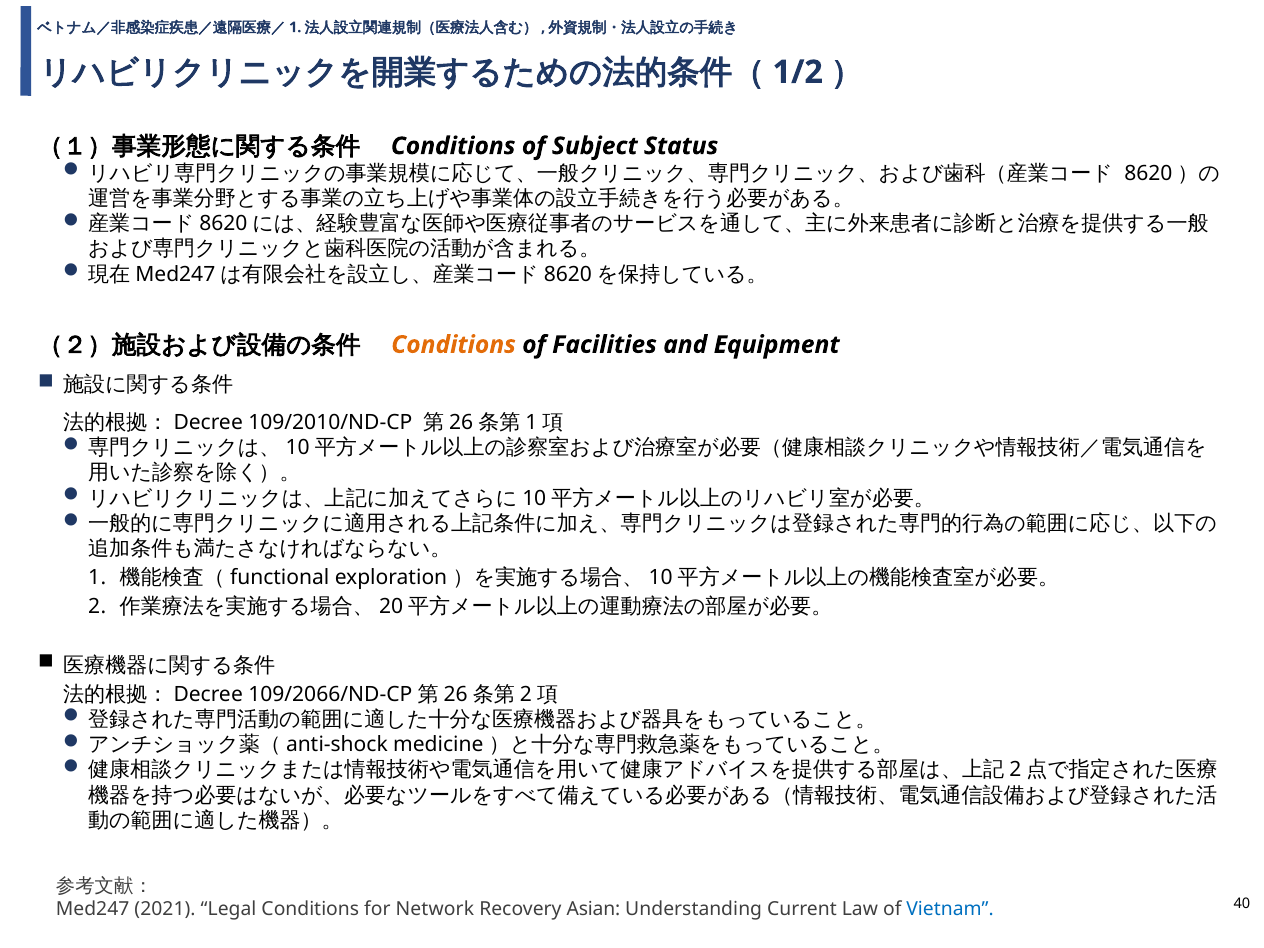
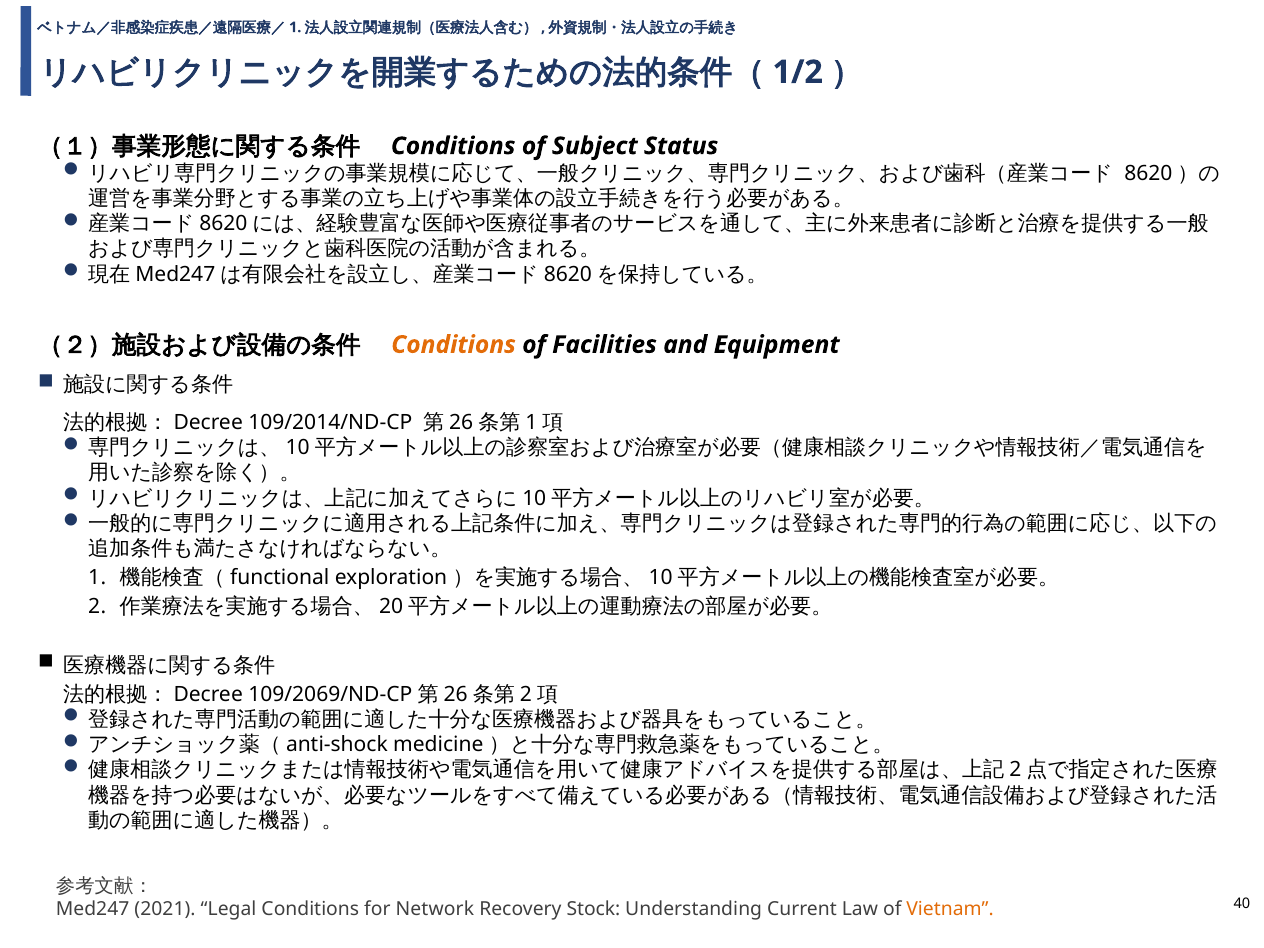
109/2010/ND-CP: 109/2010/ND-CP -> 109/2014/ND-CP
109/2066/ND-CP: 109/2066/ND-CP -> 109/2069/ND-CP
Asian: Asian -> Stock
Vietnam colour: blue -> orange
